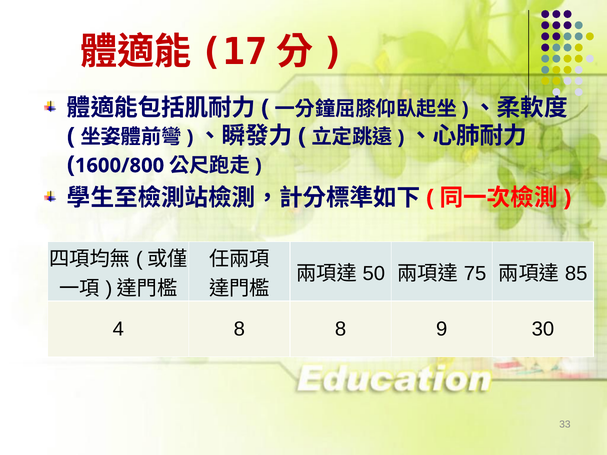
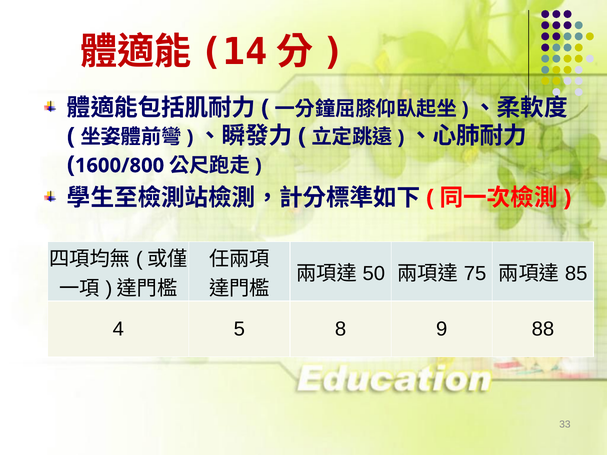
17: 17 -> 14
4 8: 8 -> 5
30: 30 -> 88
